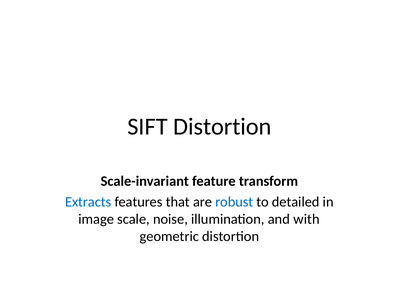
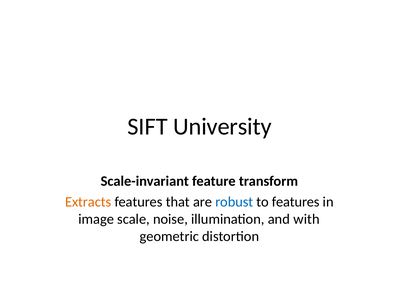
SIFT Distortion: Distortion -> University
Extracts colour: blue -> orange
to detailed: detailed -> features
